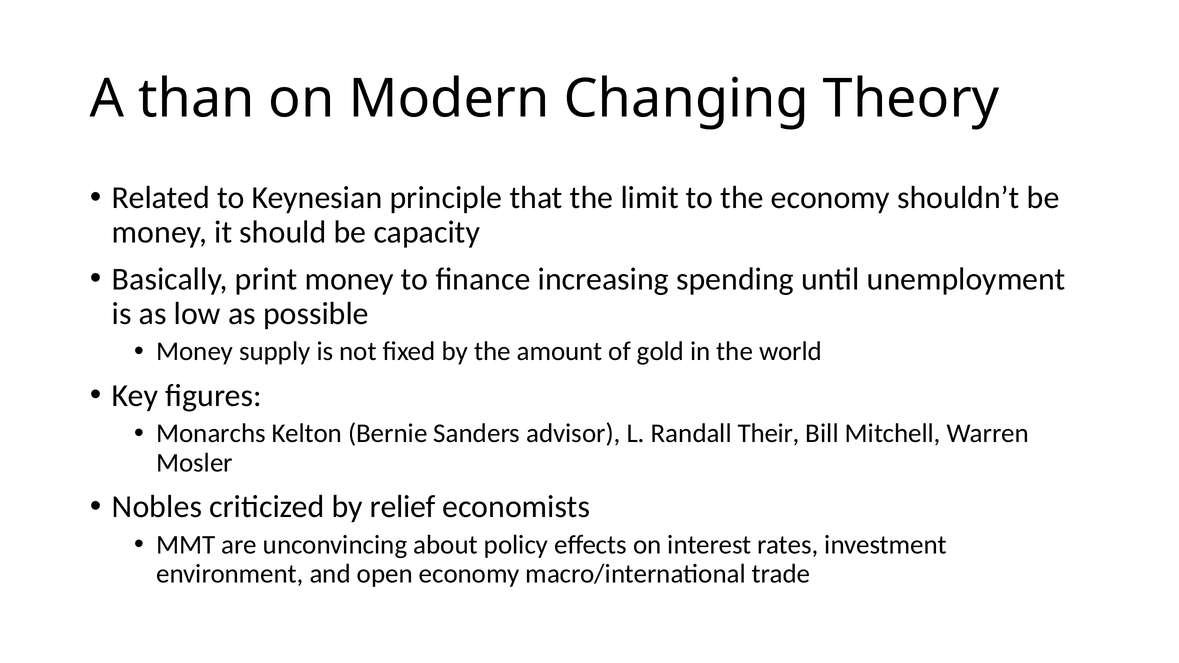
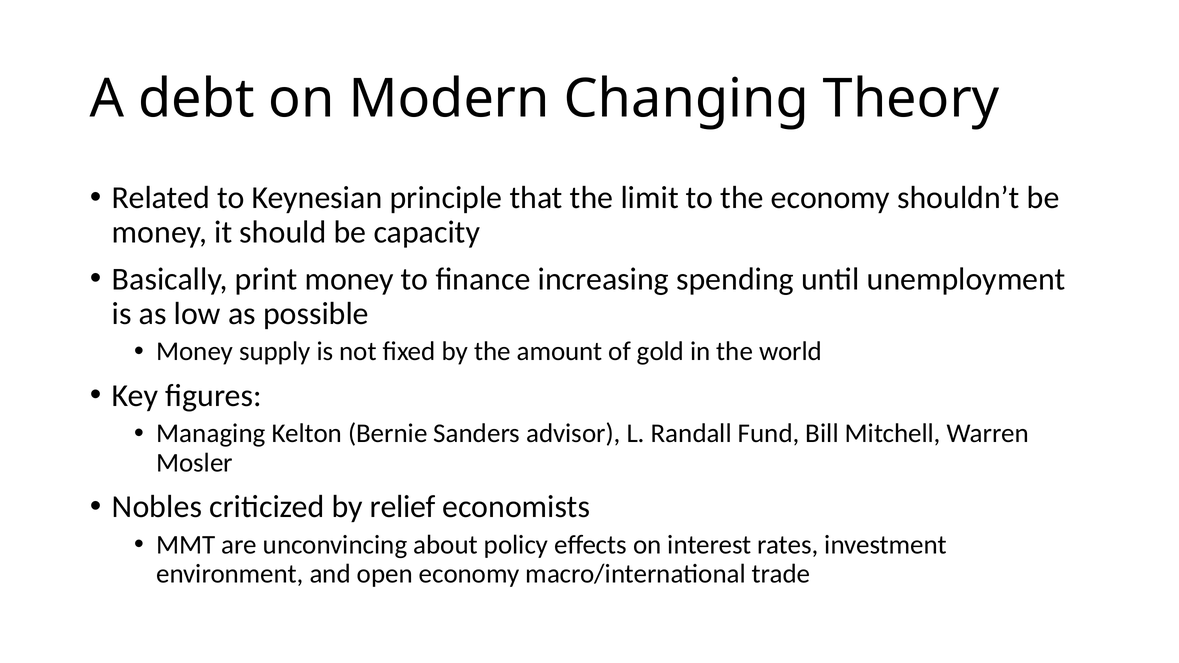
than: than -> debt
Monarchs: Monarchs -> Managing
Their: Their -> Fund
